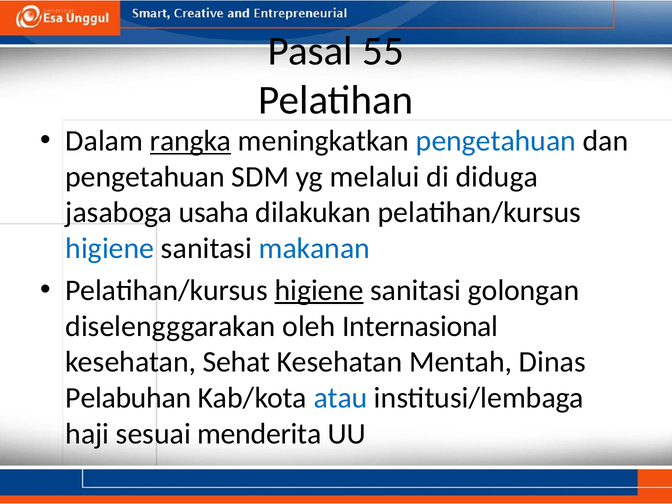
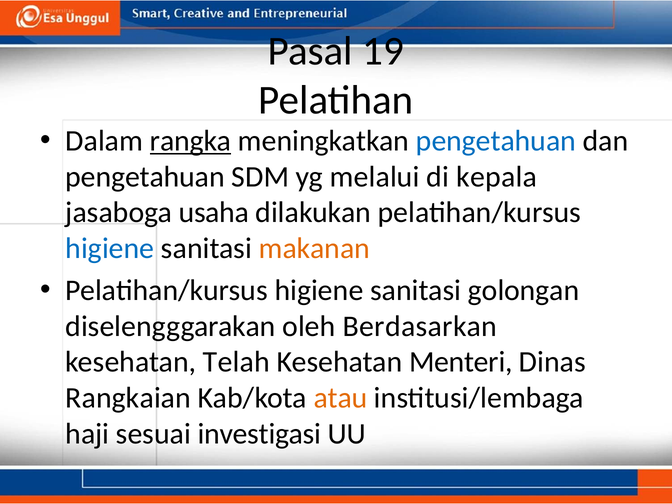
55: 55 -> 19
diduga: diduga -> kepala
makanan colour: blue -> orange
higiene at (319, 290) underline: present -> none
Internasional: Internasional -> Berdasarkan
Sehat: Sehat -> Telah
Mentah: Mentah -> Menteri
Pelabuhan: Pelabuhan -> Rangkaian
atau colour: blue -> orange
menderita: menderita -> investigasi
